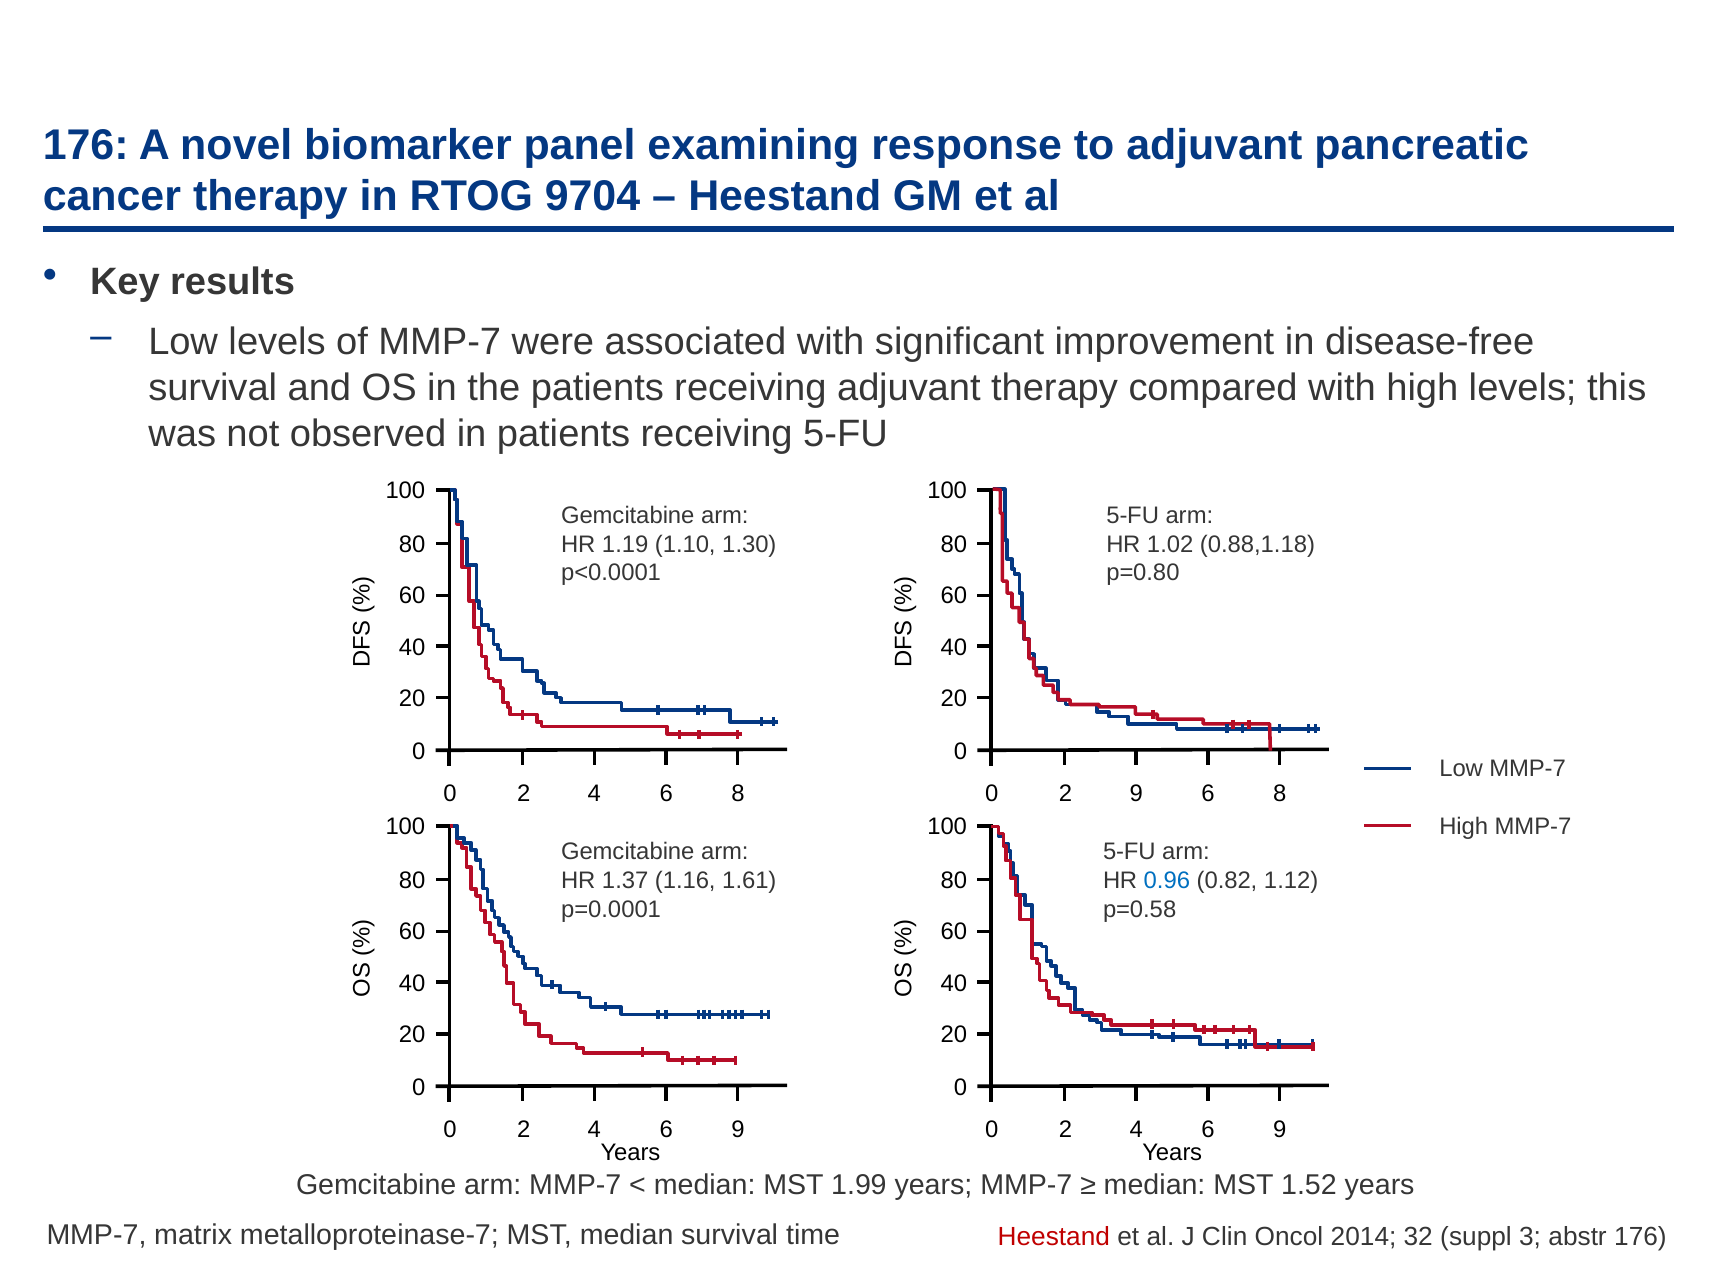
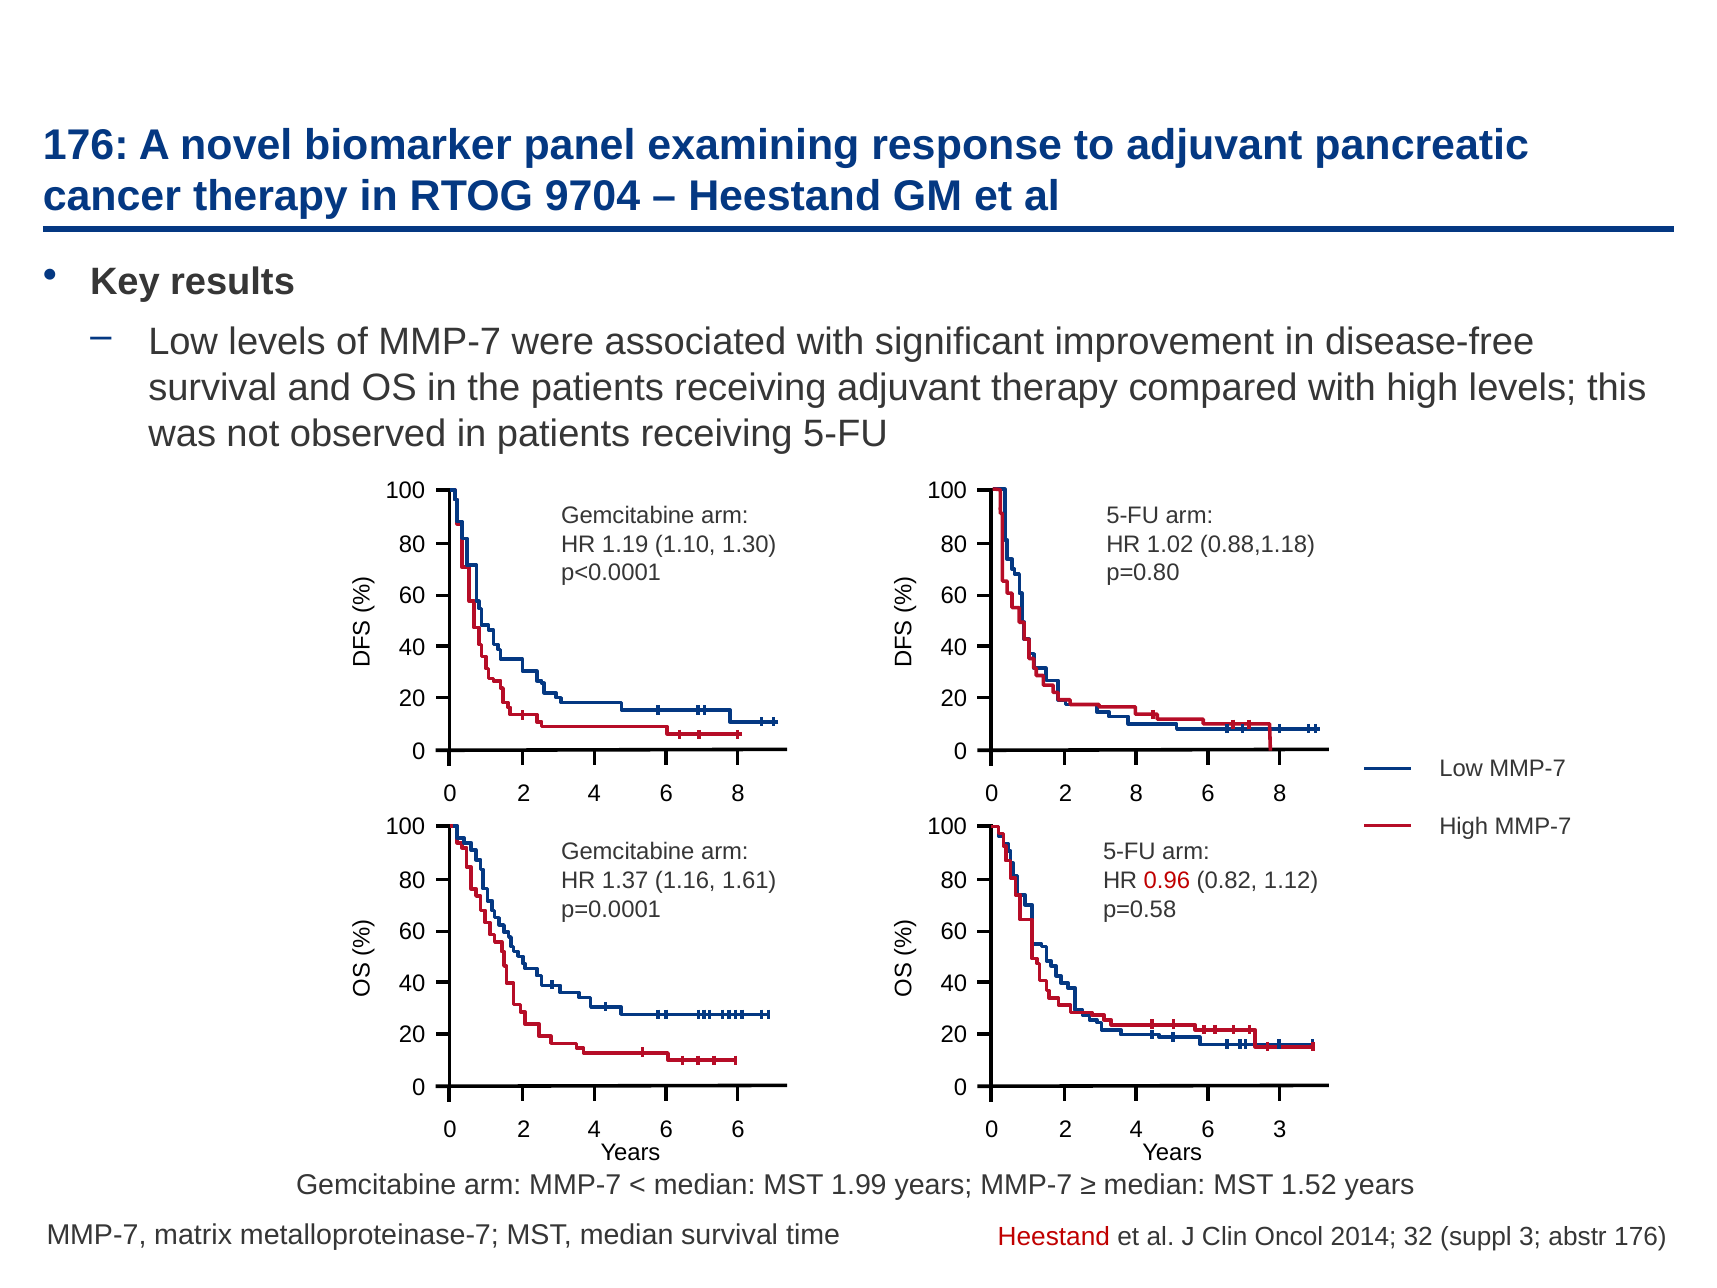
2 9: 9 -> 8
0.96 colour: blue -> red
9 at (738, 1130): 9 -> 6
9 at (1280, 1130): 9 -> 3
